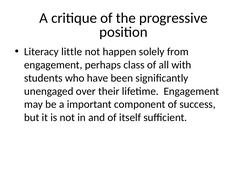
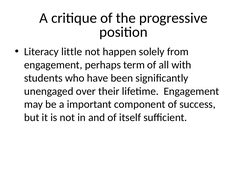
class: class -> term
